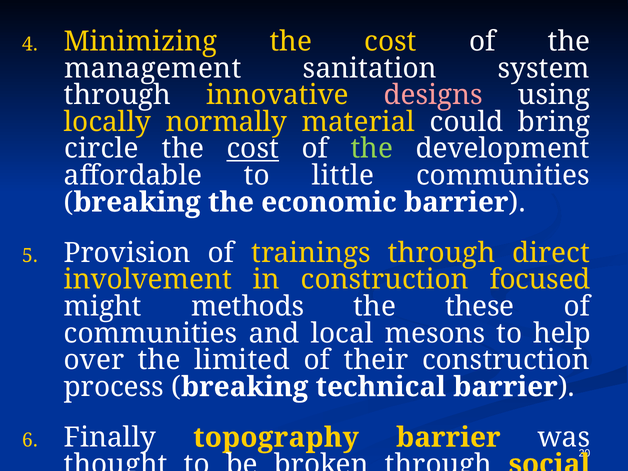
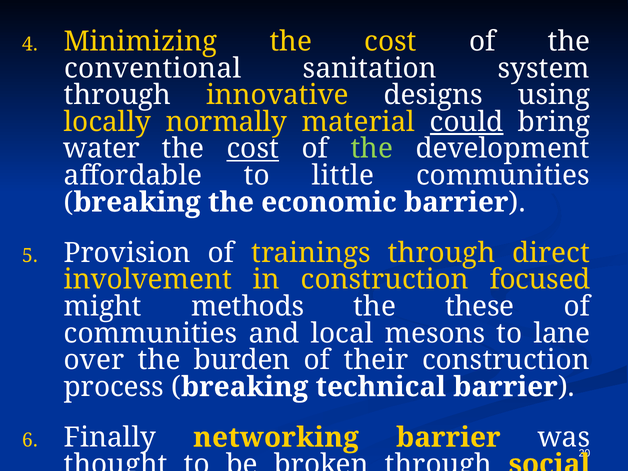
management: management -> conventional
designs colour: pink -> white
could underline: none -> present
circle: circle -> water
to help: help -> lane
limited: limited -> burden
topography: topography -> networking
